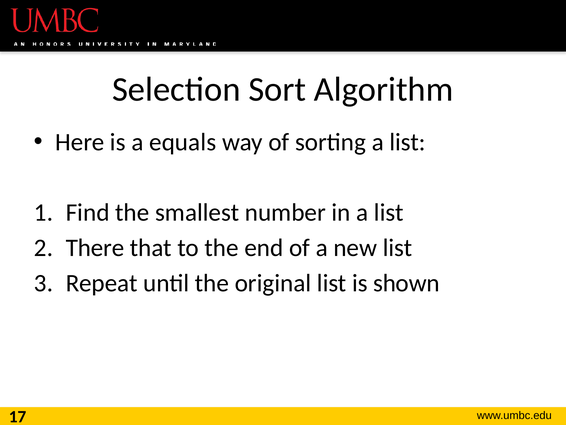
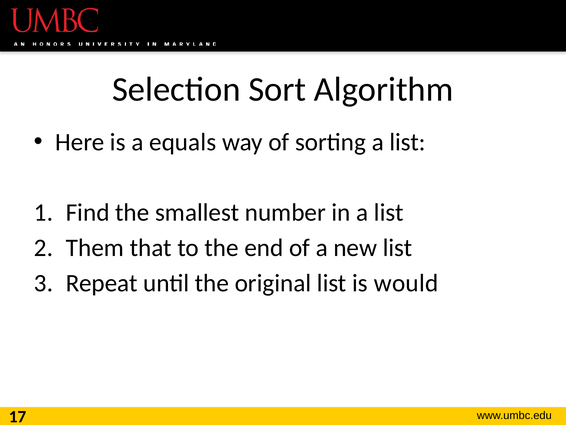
There: There -> Them
shown: shown -> would
